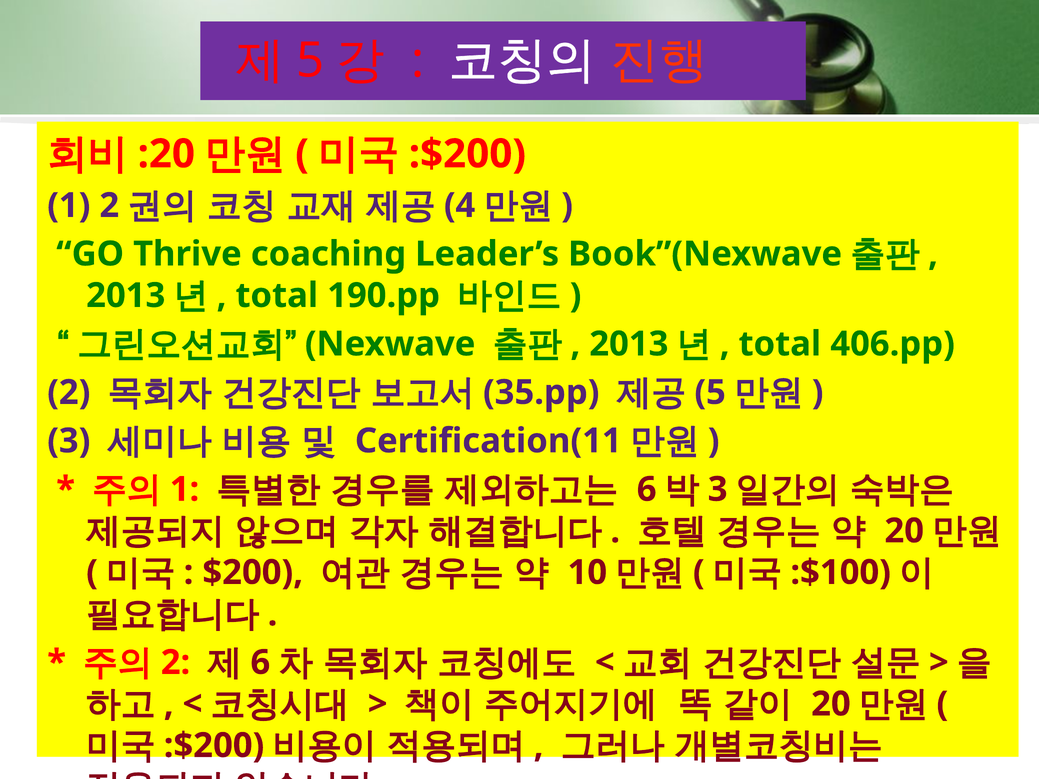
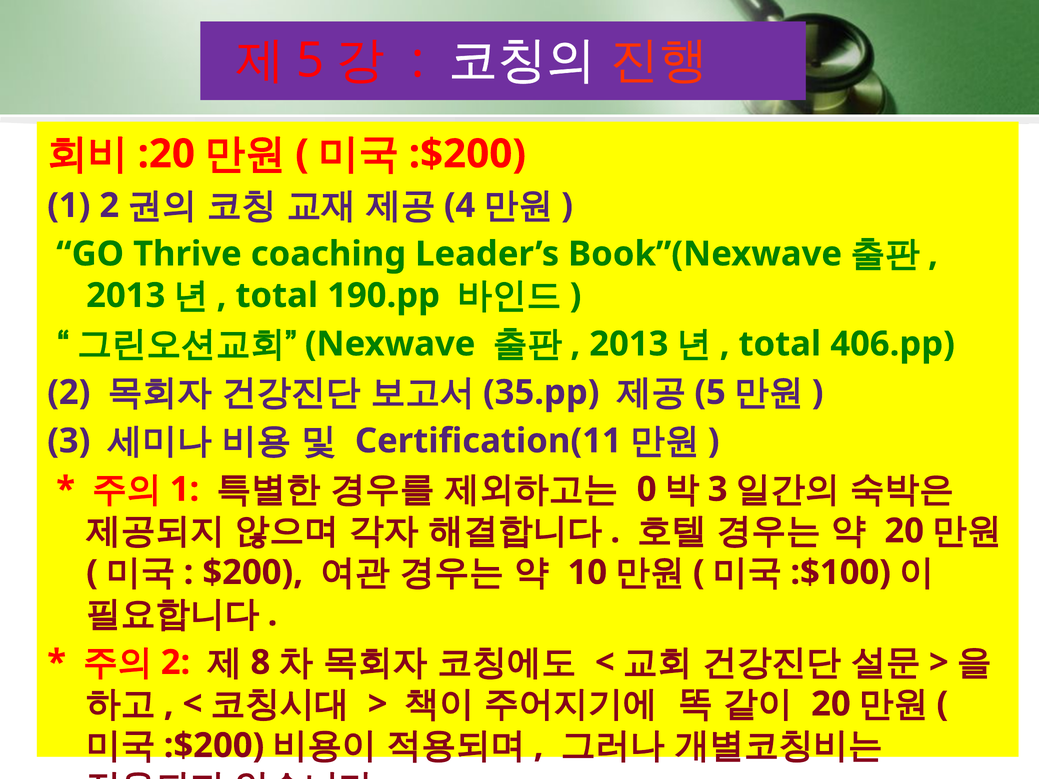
6 at (647, 490): 6 -> 0
6 at (260, 663): 6 -> 8
